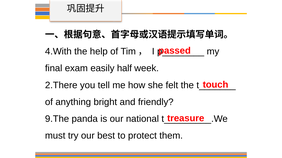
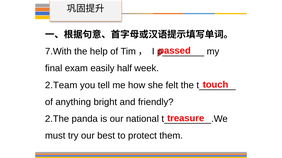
4.With: 4.With -> 7.With
2.There: 2.There -> 2.Team
9.The: 9.The -> 2.The
